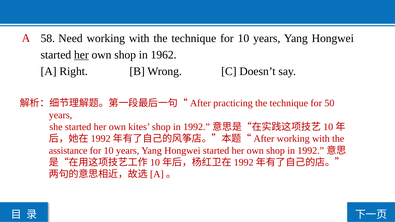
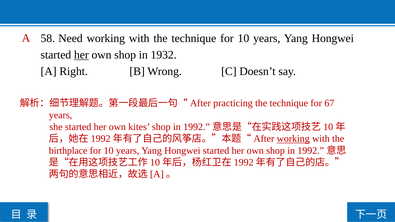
1962: 1962 -> 1932
50: 50 -> 67
working at (293, 139) underline: none -> present
assistance: assistance -> birthplace
